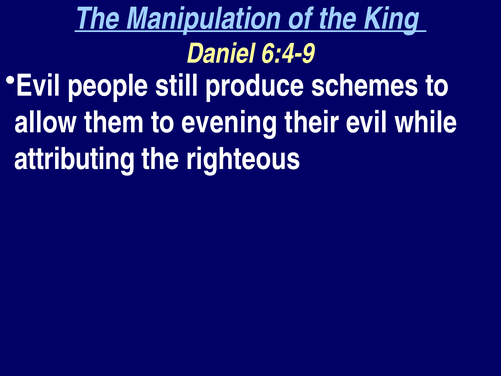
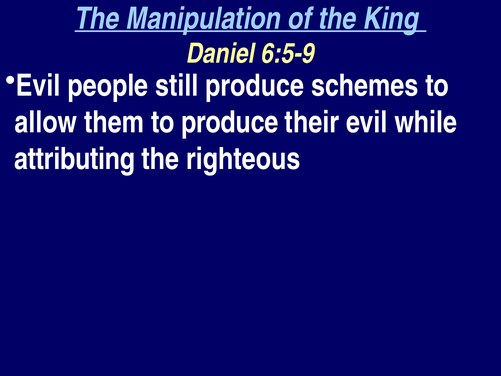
6:4-9: 6:4-9 -> 6:5-9
to evening: evening -> produce
